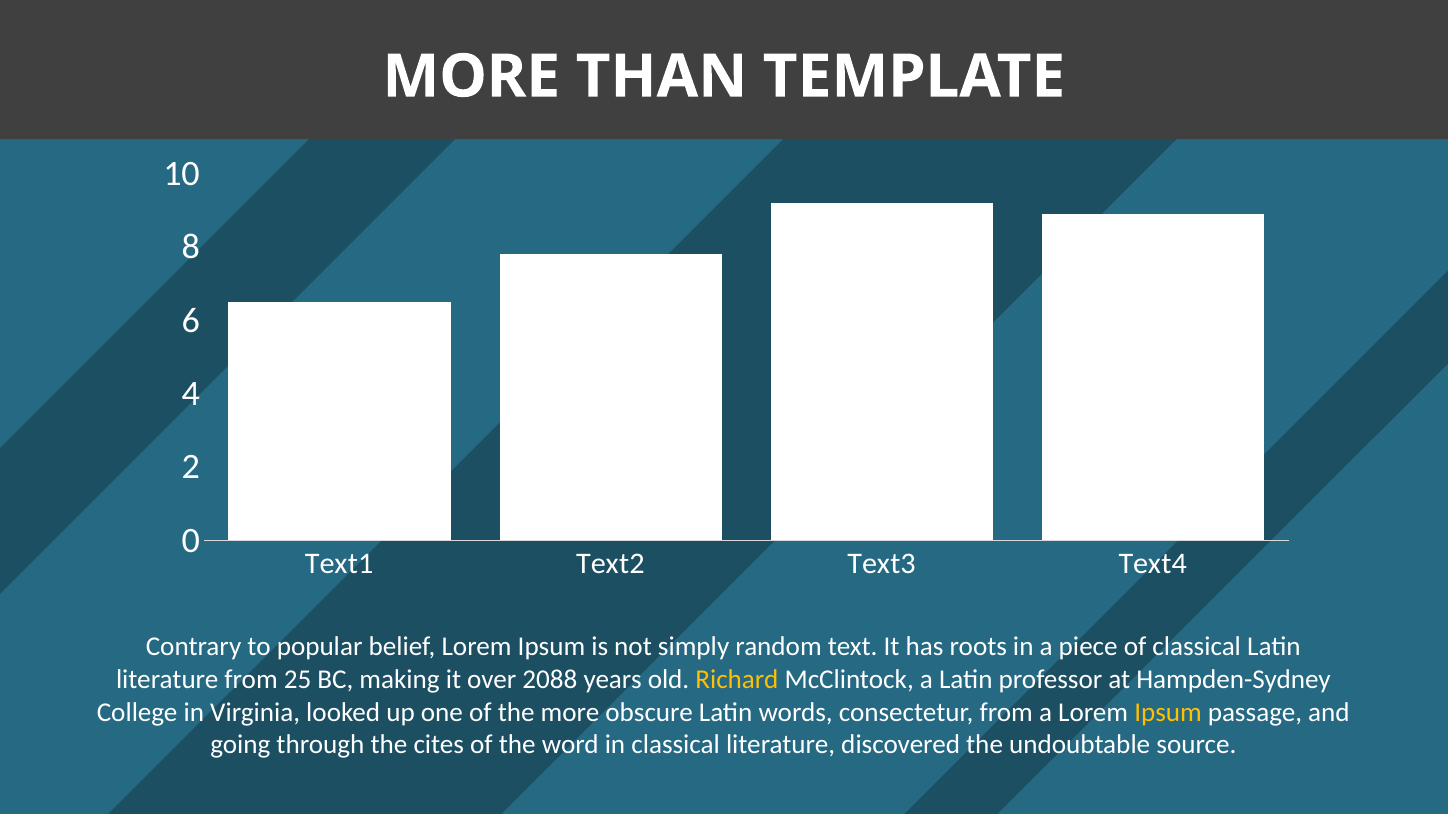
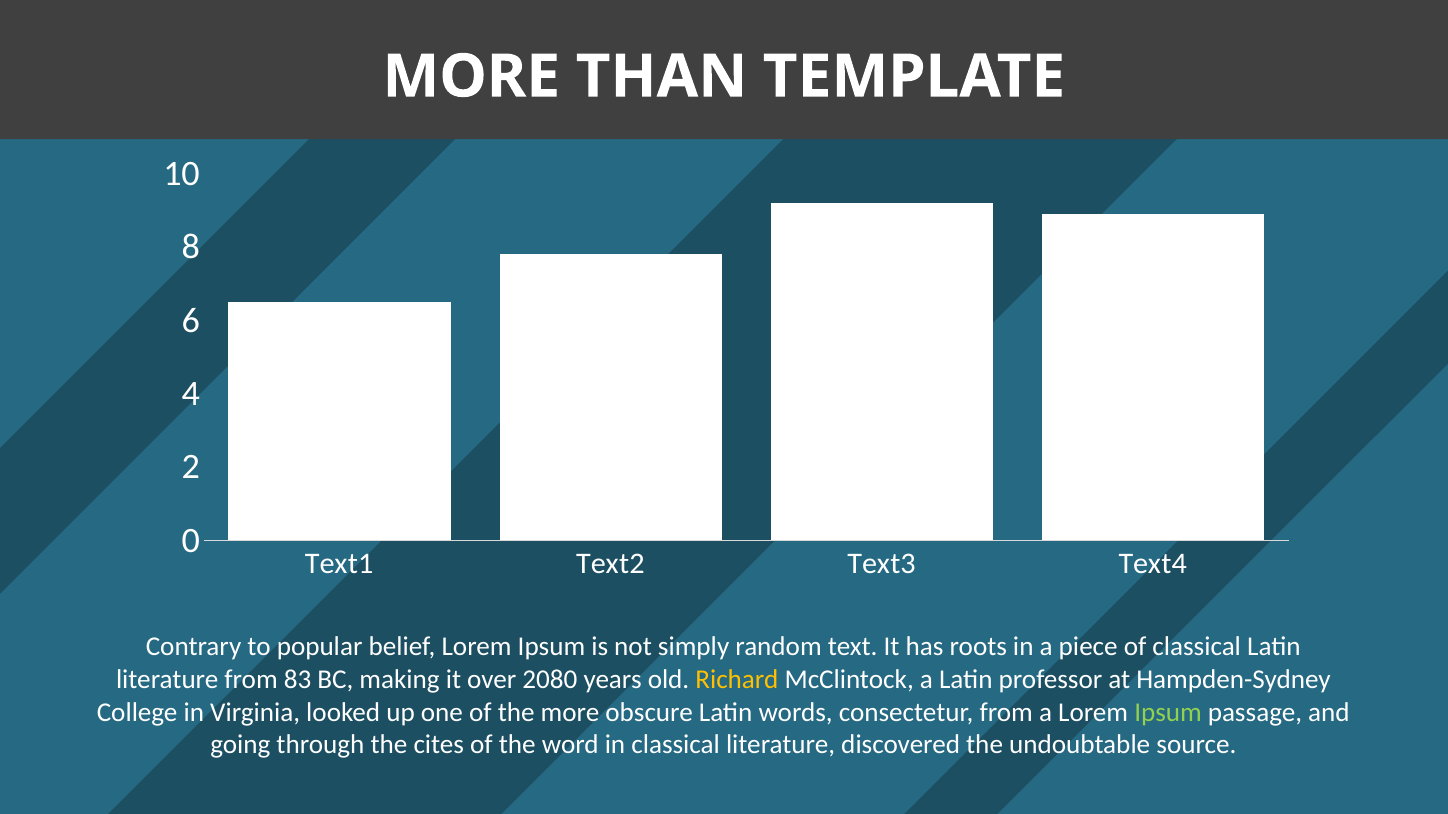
25: 25 -> 83
2088: 2088 -> 2080
Ipsum at (1168, 713) colour: yellow -> light green
